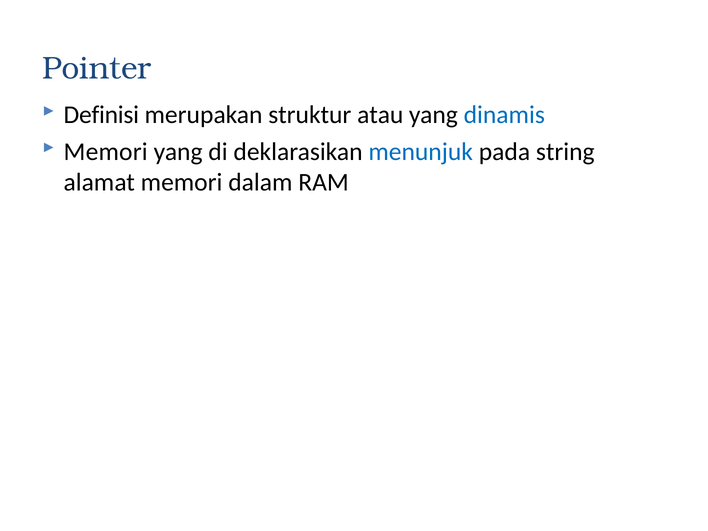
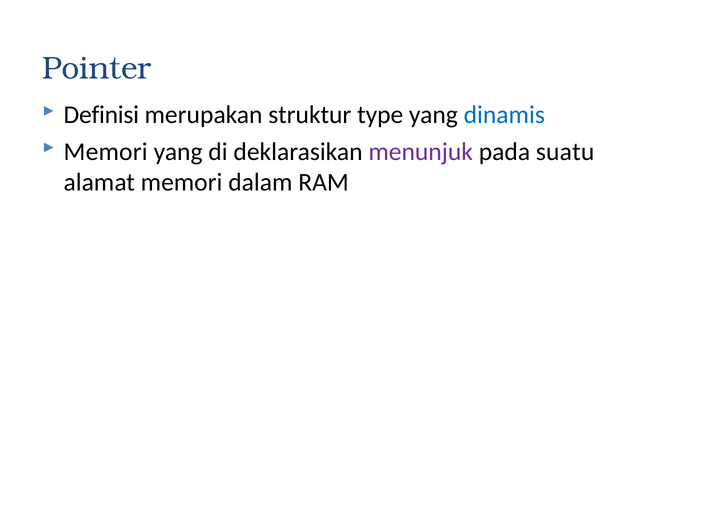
atau: atau -> type
menunjuk colour: blue -> purple
string: string -> suatu
